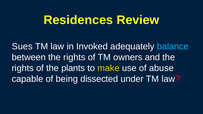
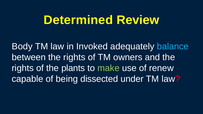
Residences: Residences -> Determined
Sues: Sues -> Body
make colour: yellow -> light green
abuse: abuse -> renew
